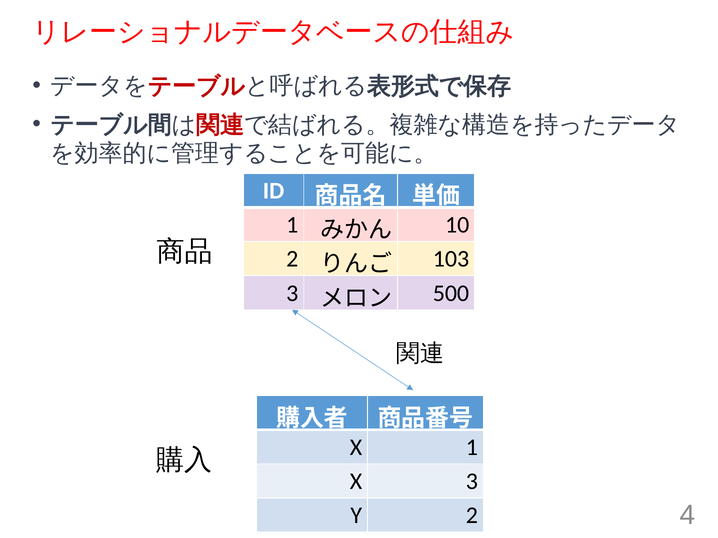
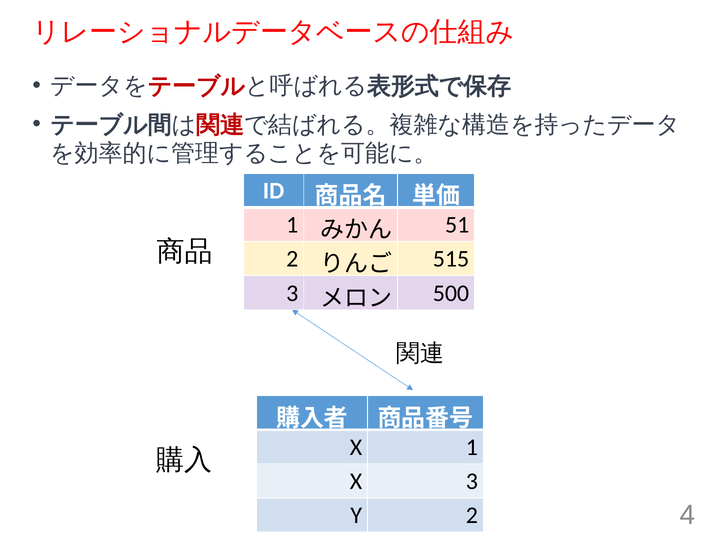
10: 10 -> 51
103: 103 -> 515
